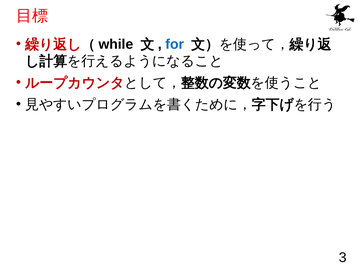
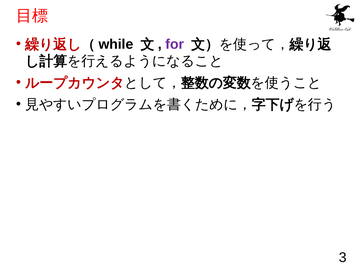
for colour: blue -> purple
